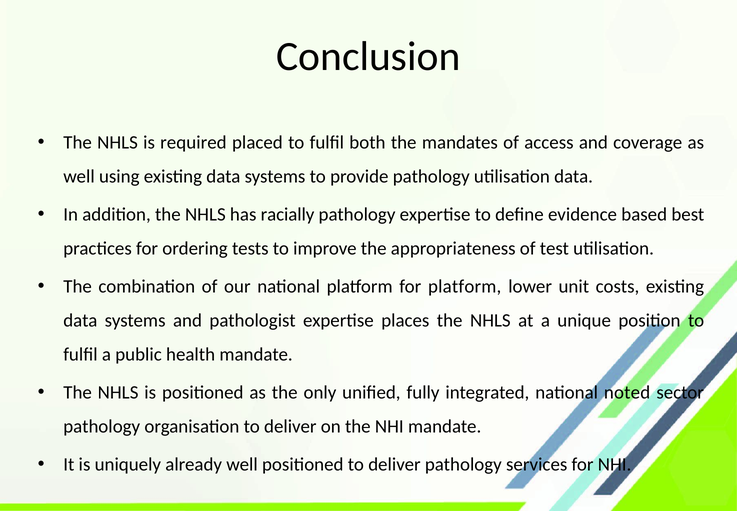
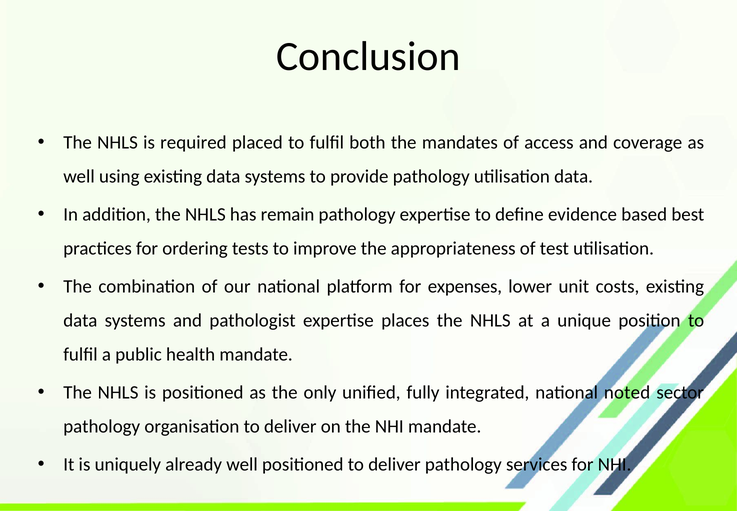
racially: racially -> remain
for platform: platform -> expenses
